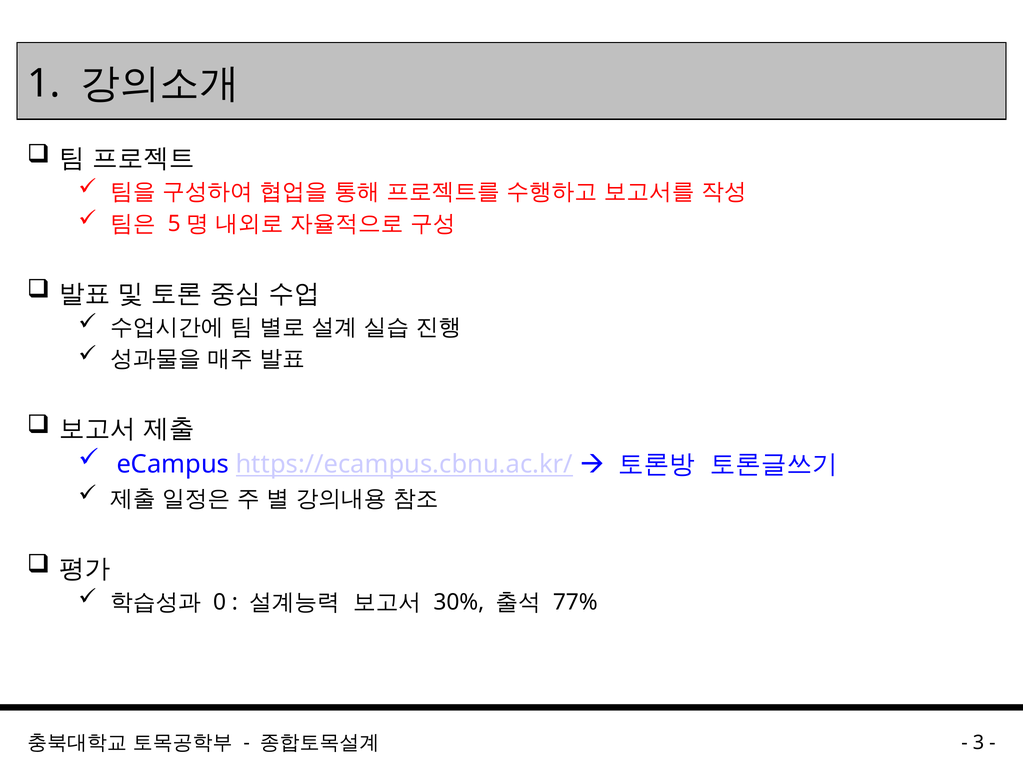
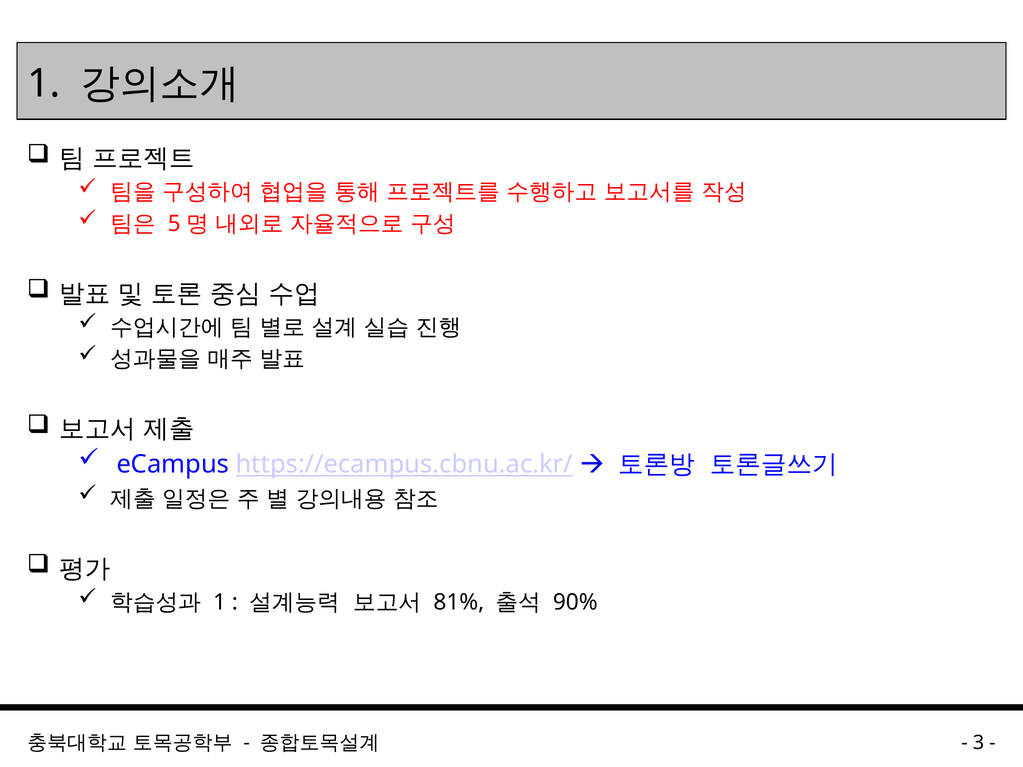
0 at (220, 602): 0 -> 1
30%: 30% -> 81%
77%: 77% -> 90%
